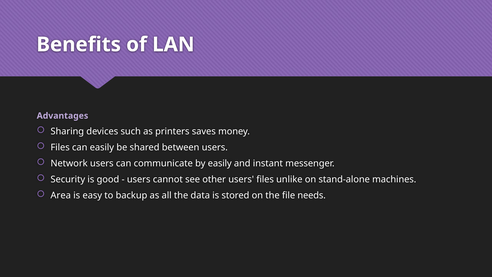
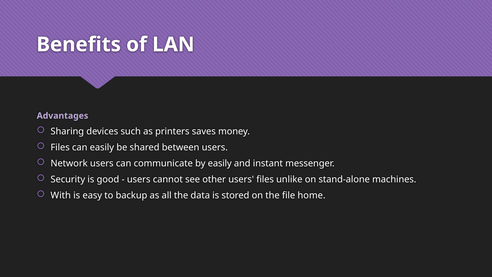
Area: Area -> With
needs: needs -> home
